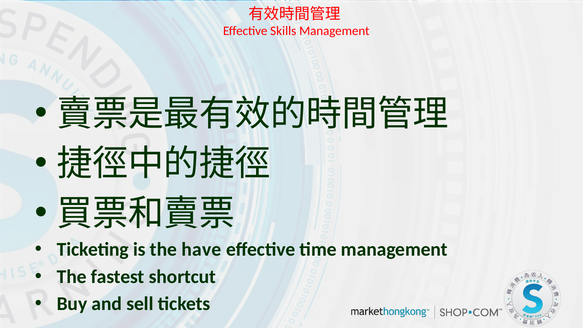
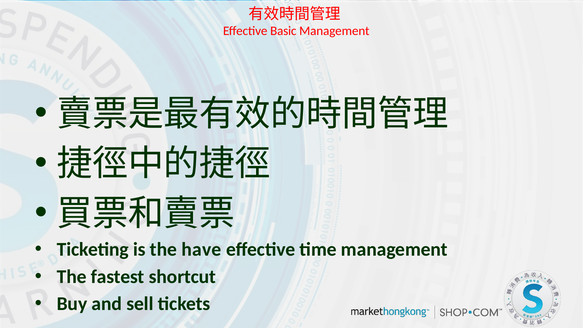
Skills: Skills -> Basic
